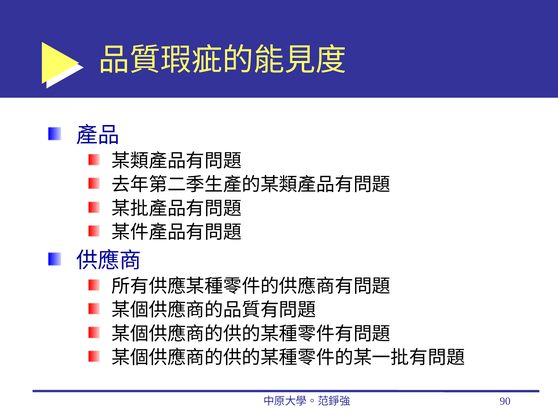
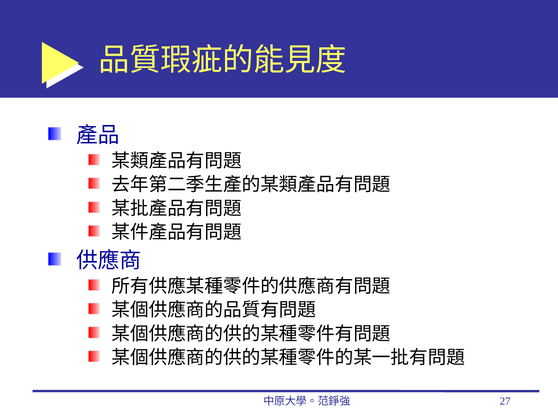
90: 90 -> 27
